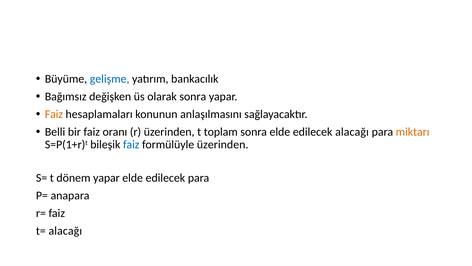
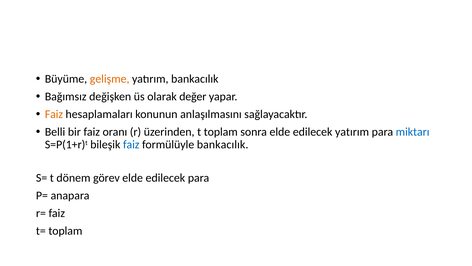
gelişme colour: blue -> orange
olarak sonra: sonra -> değer
edilecek alacağı: alacağı -> yatırım
miktarı colour: orange -> blue
formülüyle üzerinden: üzerinden -> bankacılık
dönem yapar: yapar -> görev
t= alacağı: alacağı -> toplam
